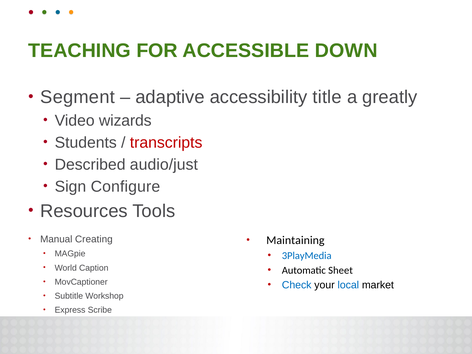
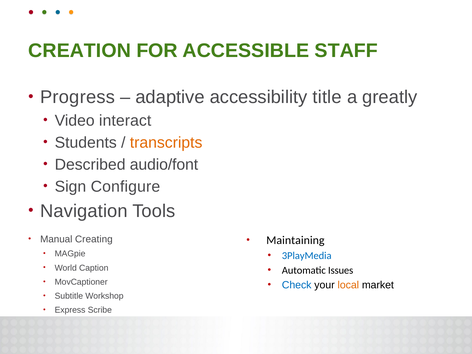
TEACHING: TEACHING -> CREATION
DOWN: DOWN -> STAFF
Segment: Segment -> Progress
wizards: wizards -> interact
transcripts colour: red -> orange
audio/just: audio/just -> audio/font
Resources: Resources -> Navigation
Sheet: Sheet -> Issues
local colour: blue -> orange
